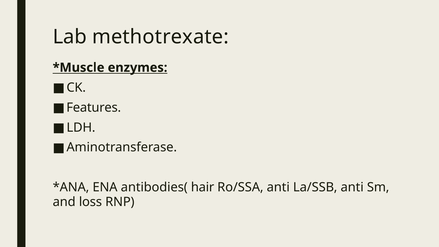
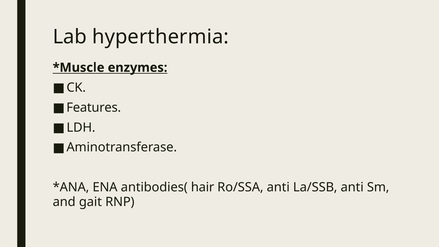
methotrexate: methotrexate -> hyperthermia
loss: loss -> gait
